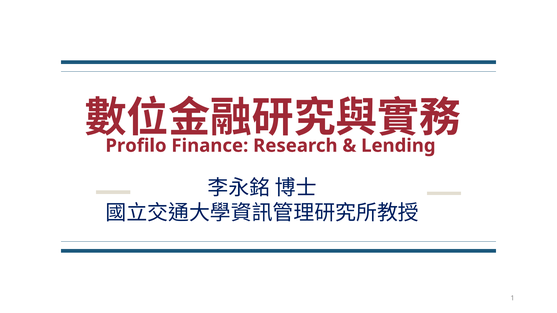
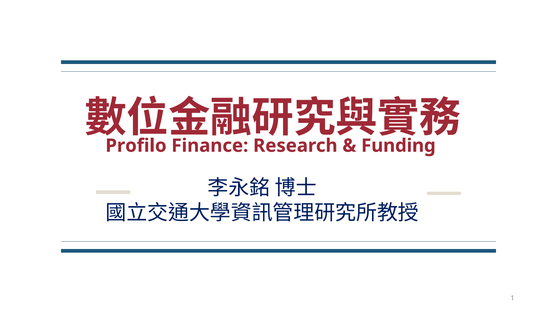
Lending: Lending -> Funding
